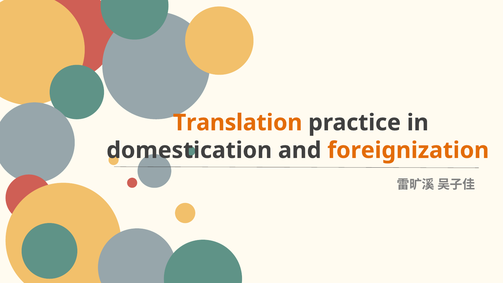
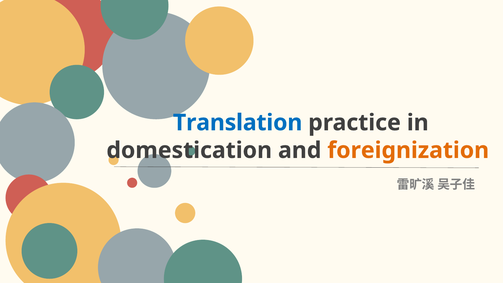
Translation colour: orange -> blue
